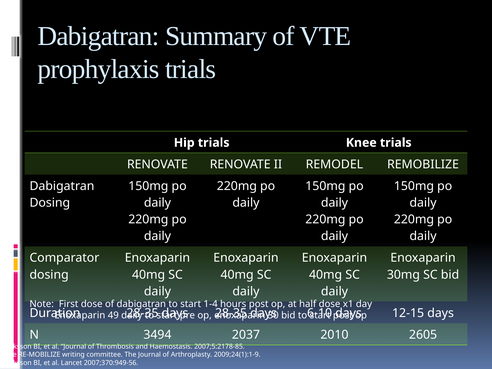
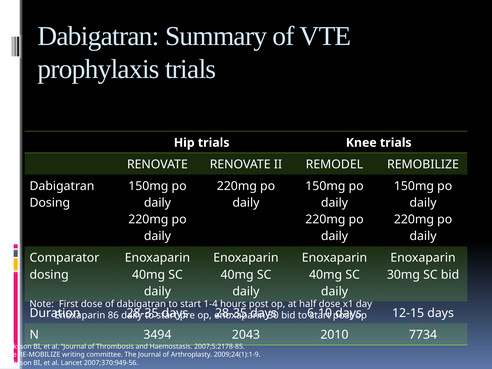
49: 49 -> 86
2037: 2037 -> 2043
2605: 2605 -> 7734
